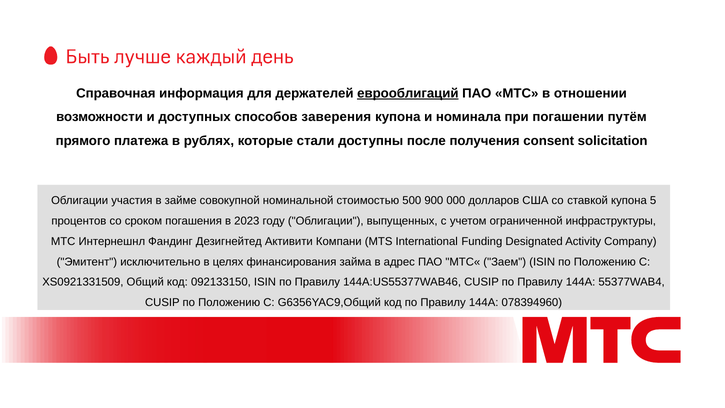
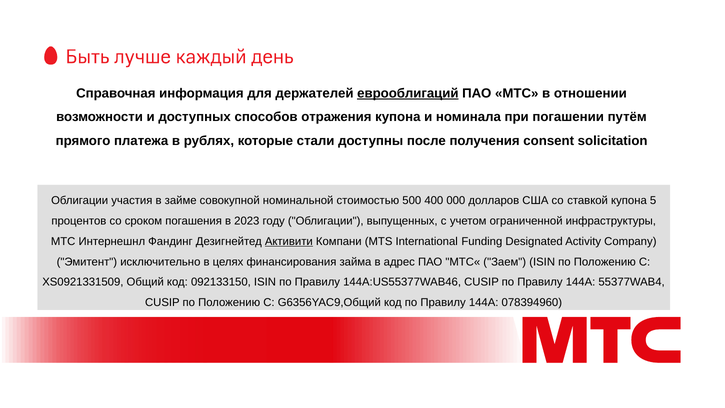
заверения: заверения -> отражения
900: 900 -> 400
Активити underline: none -> present
